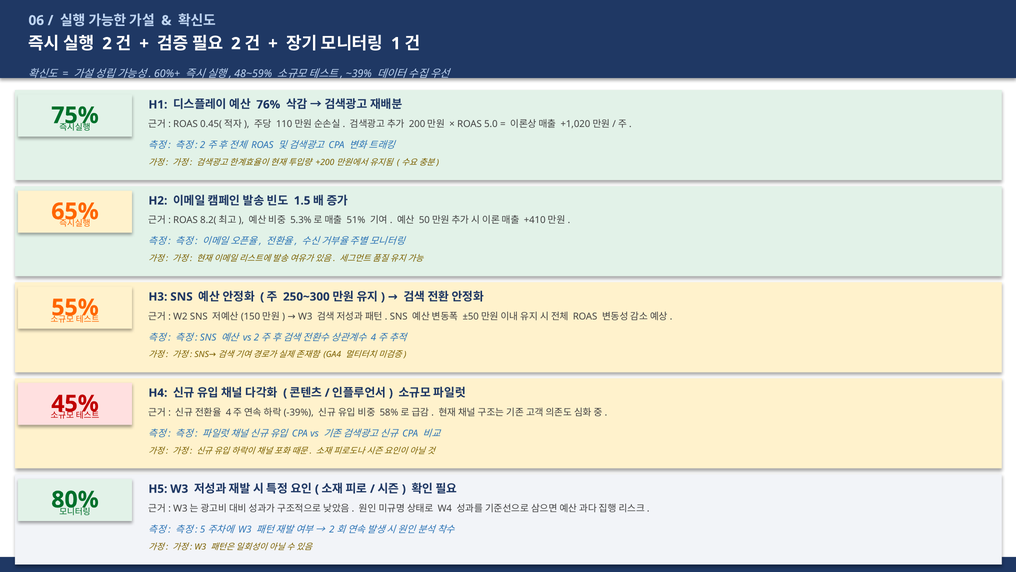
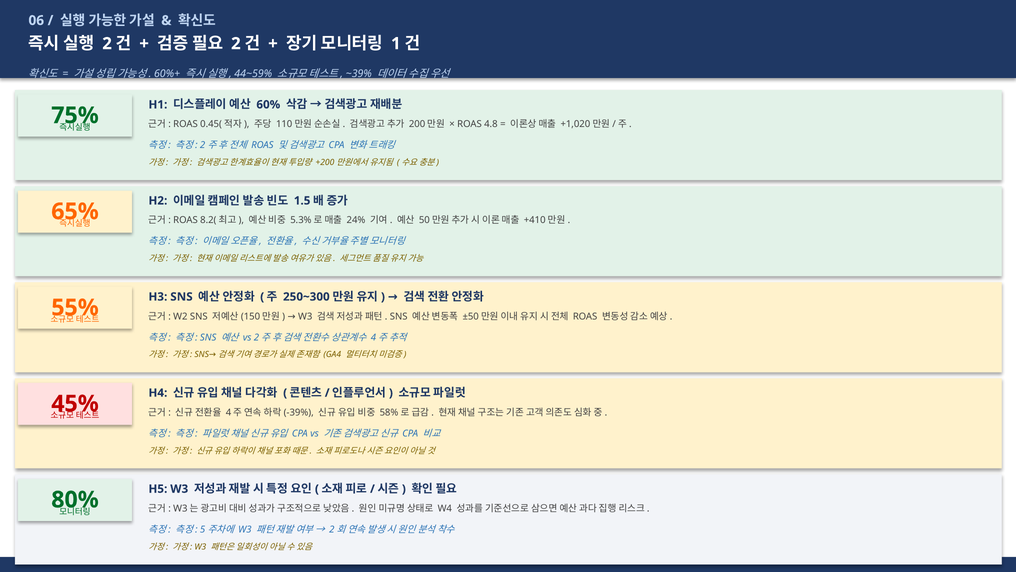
48~59%: 48~59% -> 44~59%
76%: 76% -> 60%
5.0: 5.0 -> 4.8
51%: 51% -> 24%
